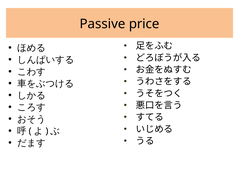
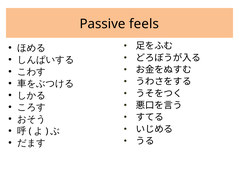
price: price -> feels
